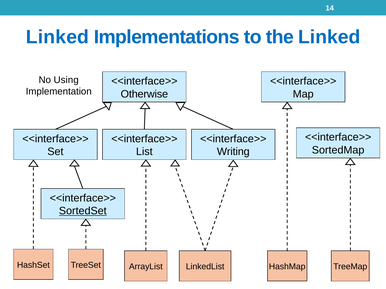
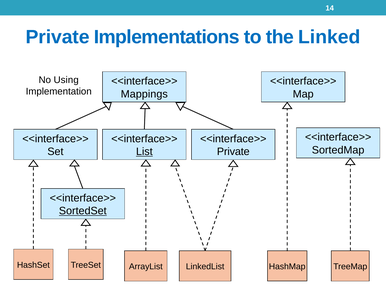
Linked at (57, 37): Linked -> Private
Otherwise: Otherwise -> Mappings
List underline: none -> present
Writing at (233, 152): Writing -> Private
